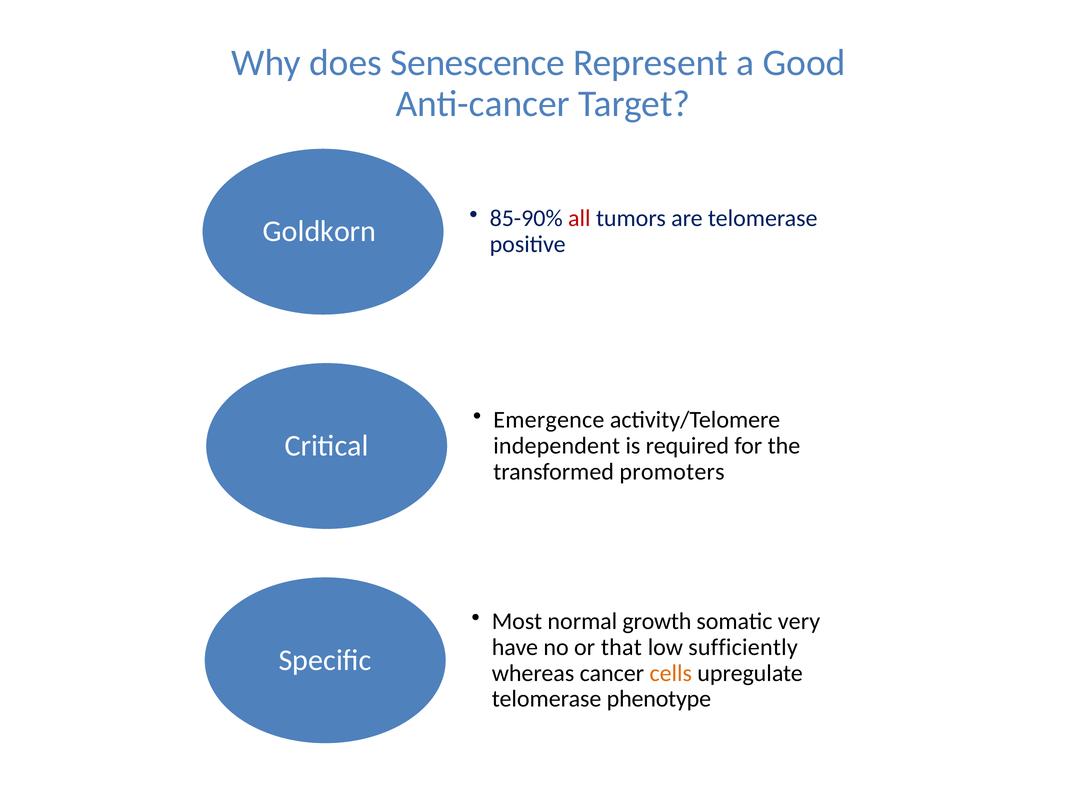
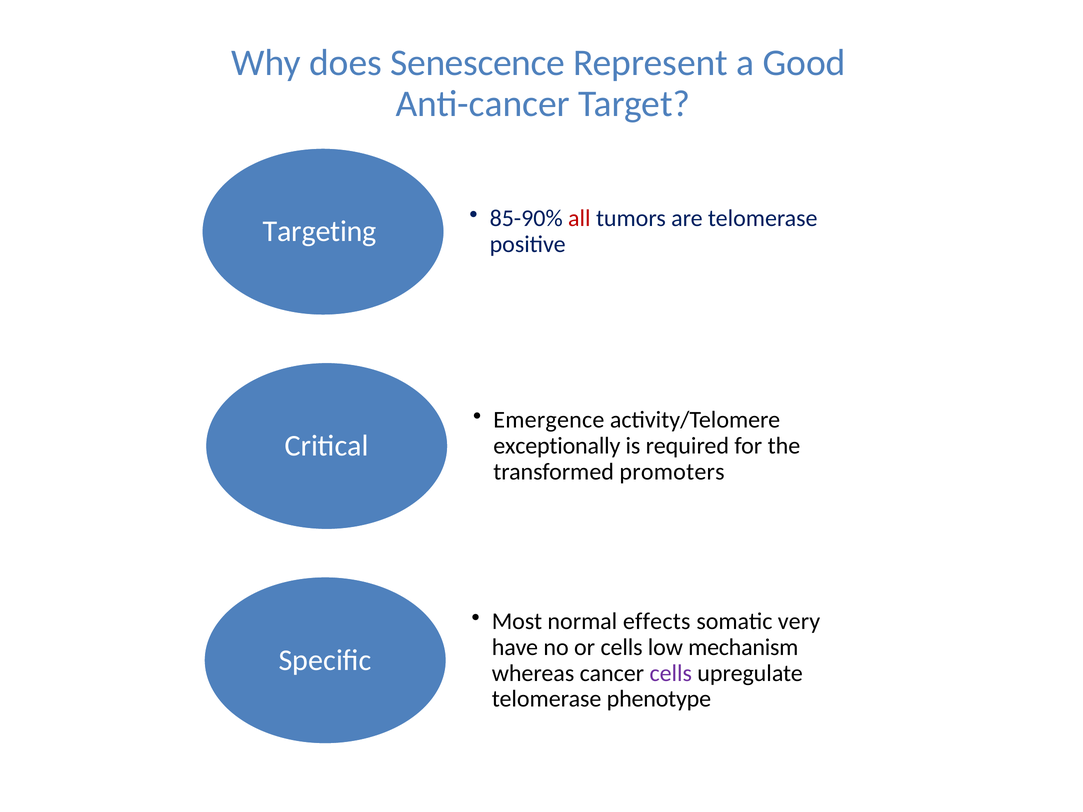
Goldkorn: Goldkorn -> Targeting
independent: independent -> exceptionally
growth: growth -> effects
or that: that -> cells
sufficiently: sufficiently -> mechanism
cells at (671, 673) colour: orange -> purple
